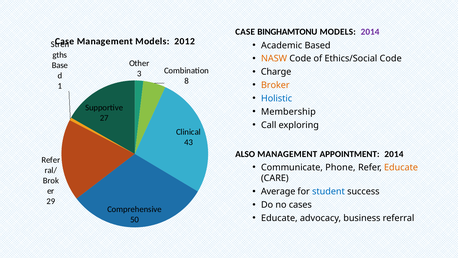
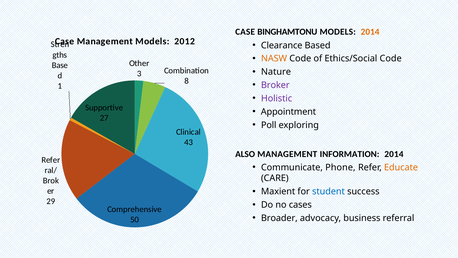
2014 at (370, 32) colour: purple -> orange
Academic: Academic -> Clearance
Charge: Charge -> Nature
Broker colour: orange -> purple
Holistic colour: blue -> purple
Membership: Membership -> Appointment
Call: Call -> Poll
APPOINTMENT: APPOINTMENT -> INFORMATION
Average: Average -> Maxient
Educate at (279, 218): Educate -> Broader
